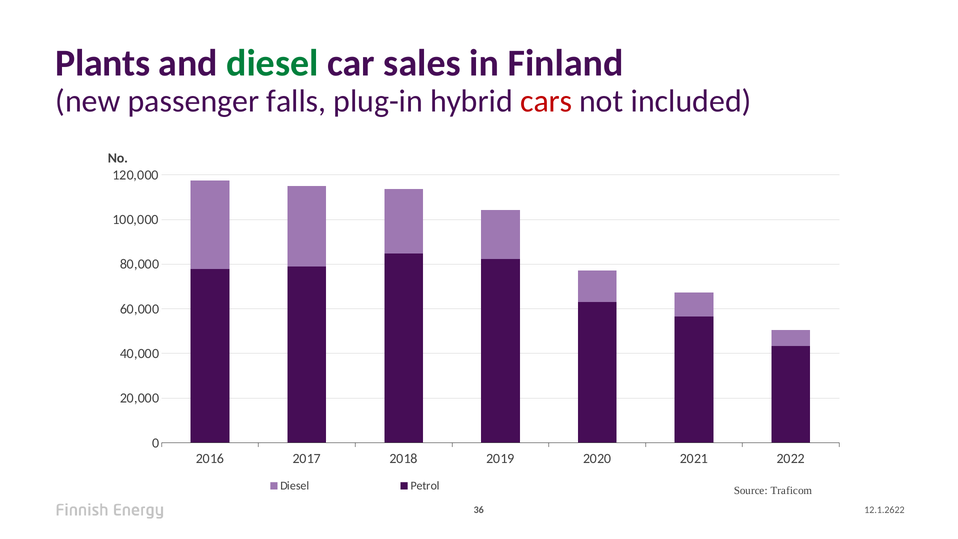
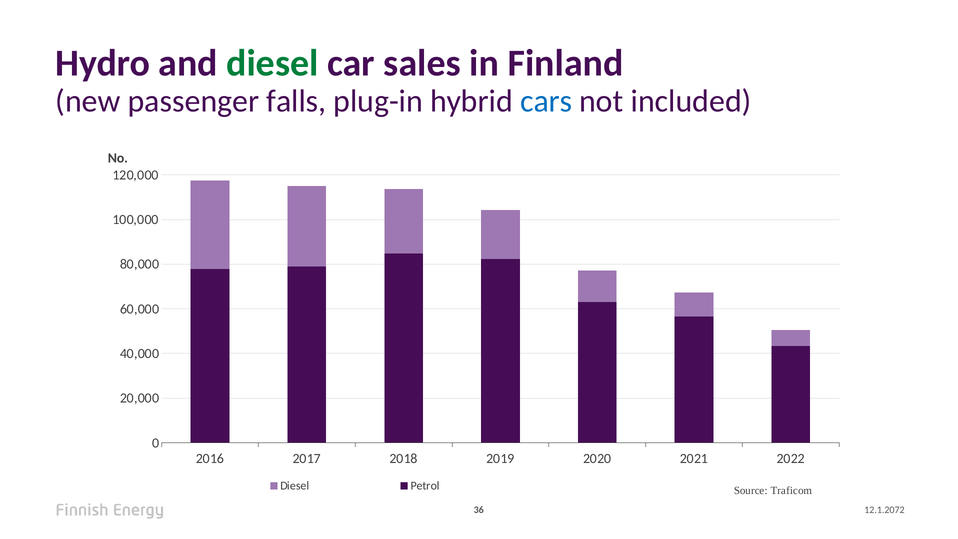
Plants: Plants -> Hydro
cars colour: red -> blue
12.1.2622: 12.1.2622 -> 12.1.2072
